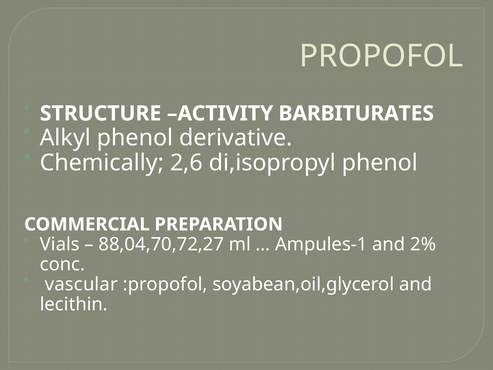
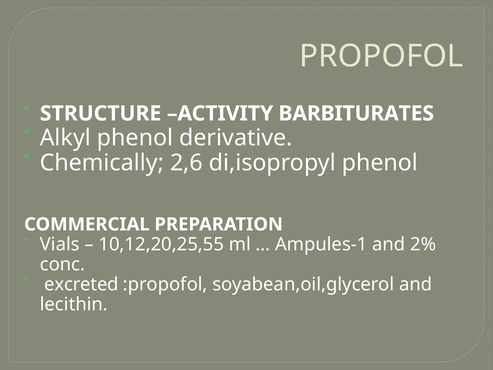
88,04,70,72,27: 88,04,70,72,27 -> 10,12,20,25,55
vascular: vascular -> excreted
